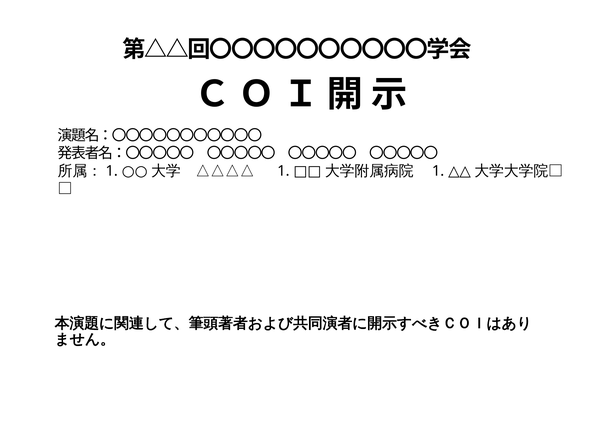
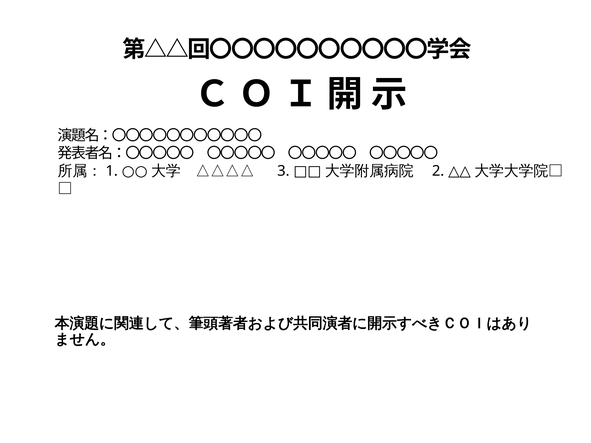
1 at (283, 171): 1 -> 3
1 at (438, 171): 1 -> 2
